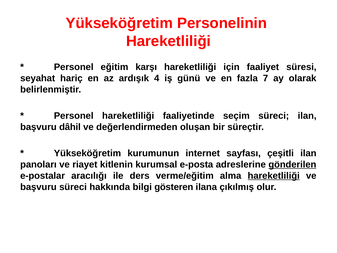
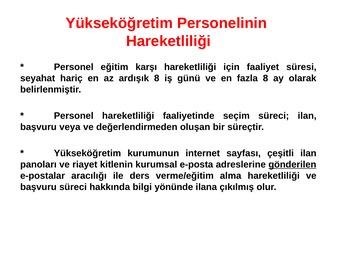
ardışık 4: 4 -> 8
fazla 7: 7 -> 8
dâhil: dâhil -> veya
hareketliliği at (274, 176) underline: present -> none
gösteren: gösteren -> yönünde
